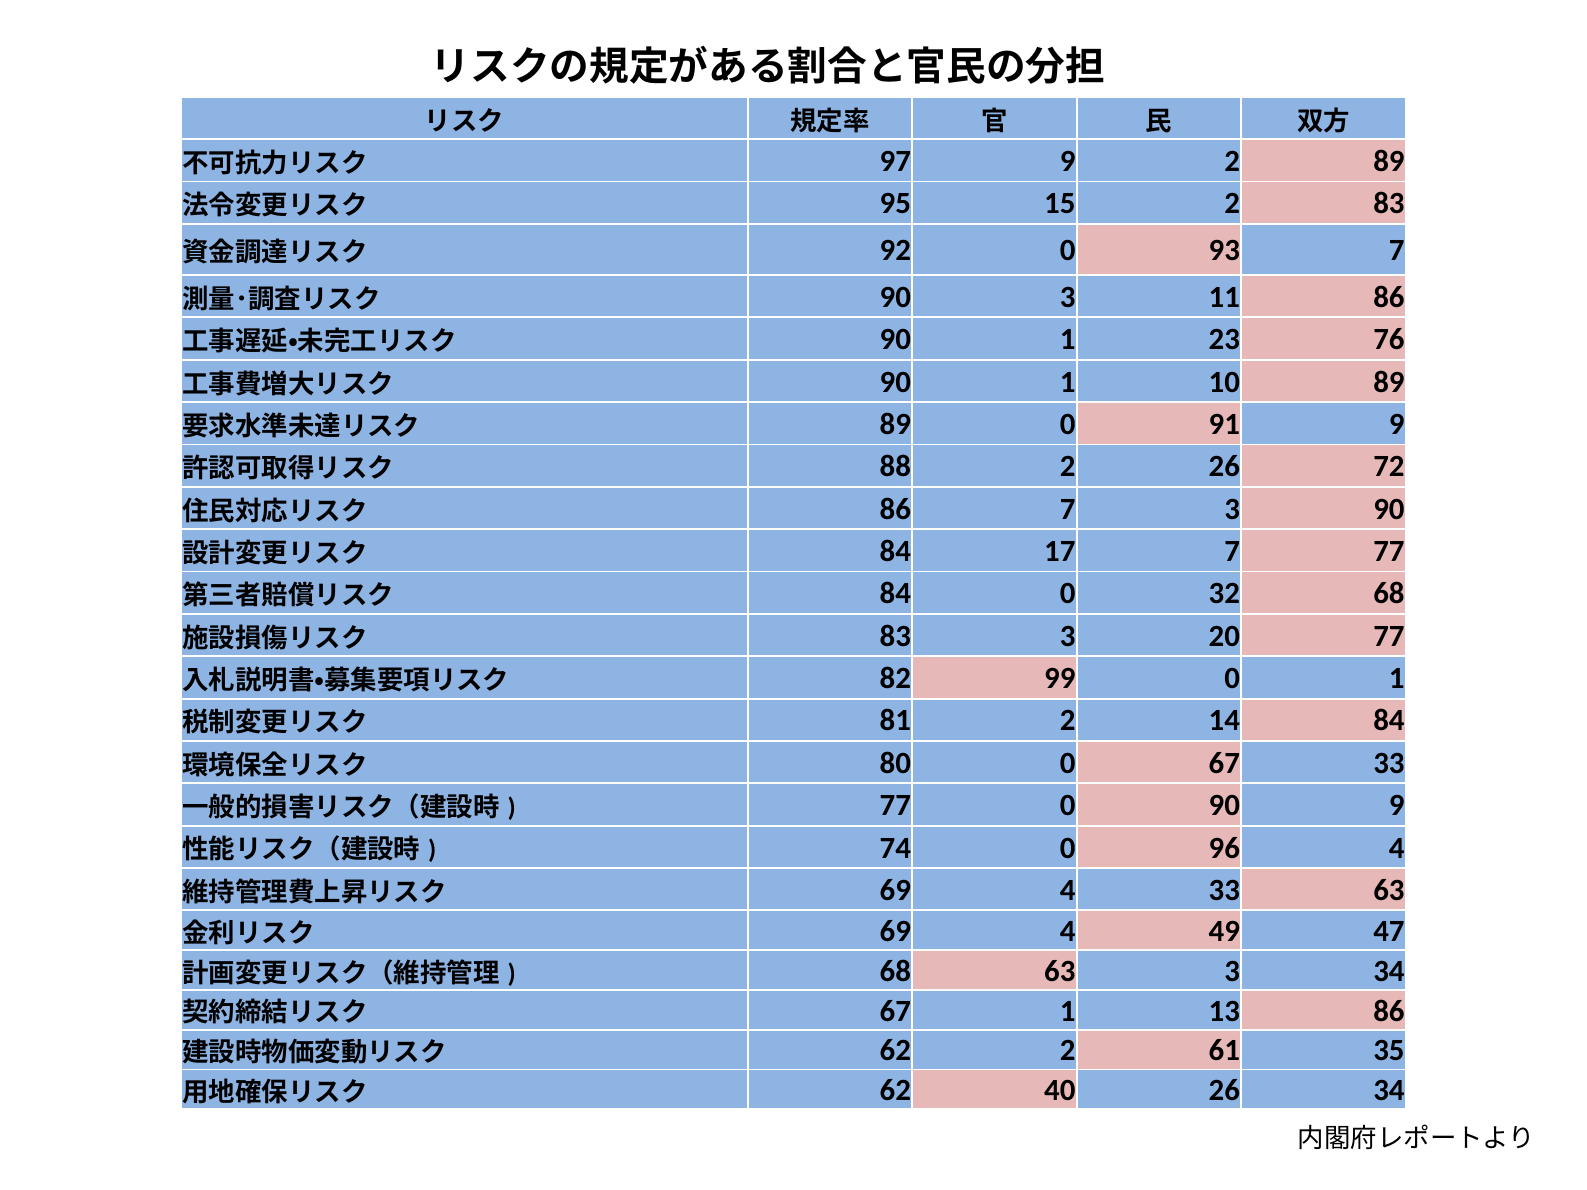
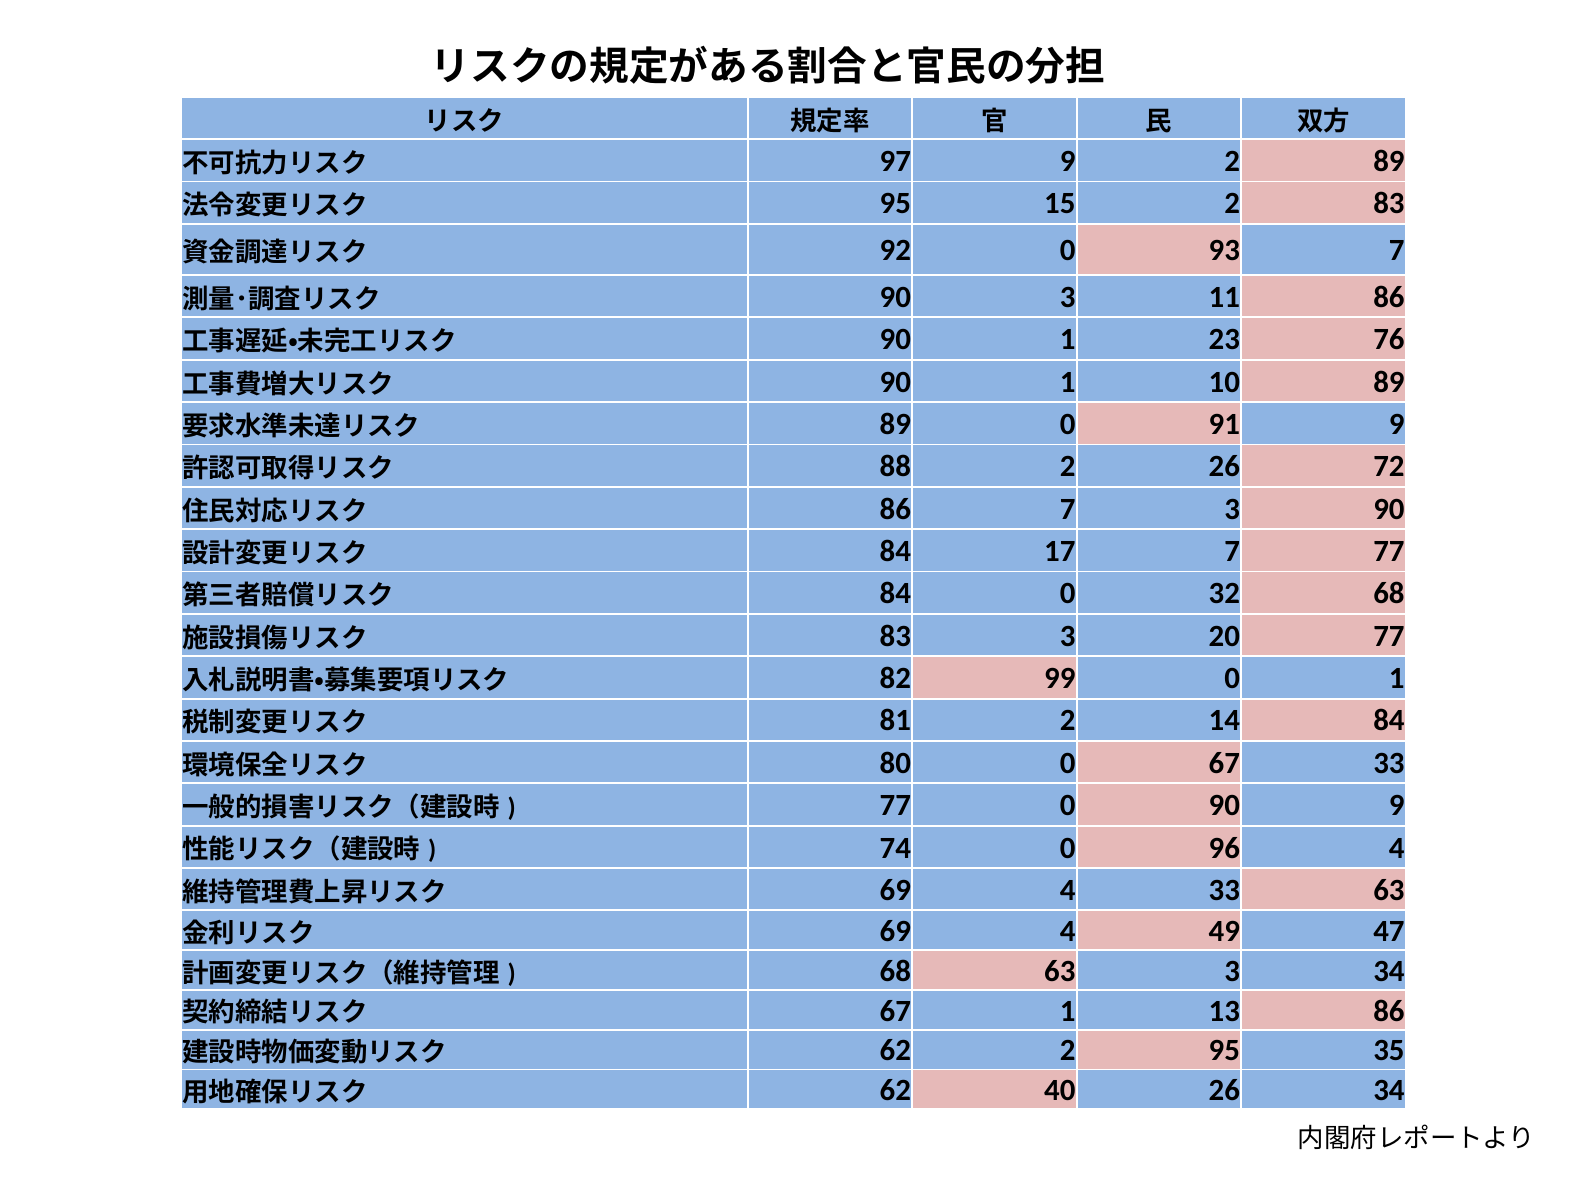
2 61: 61 -> 95
